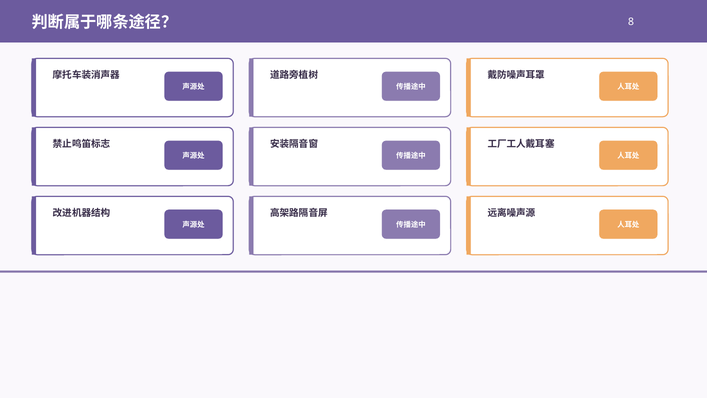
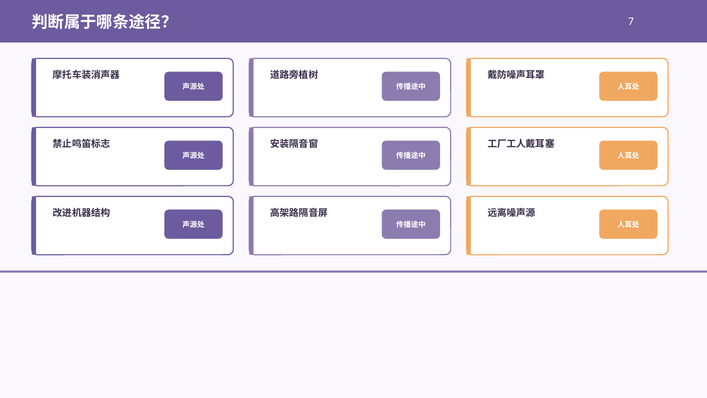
8: 8 -> 7
